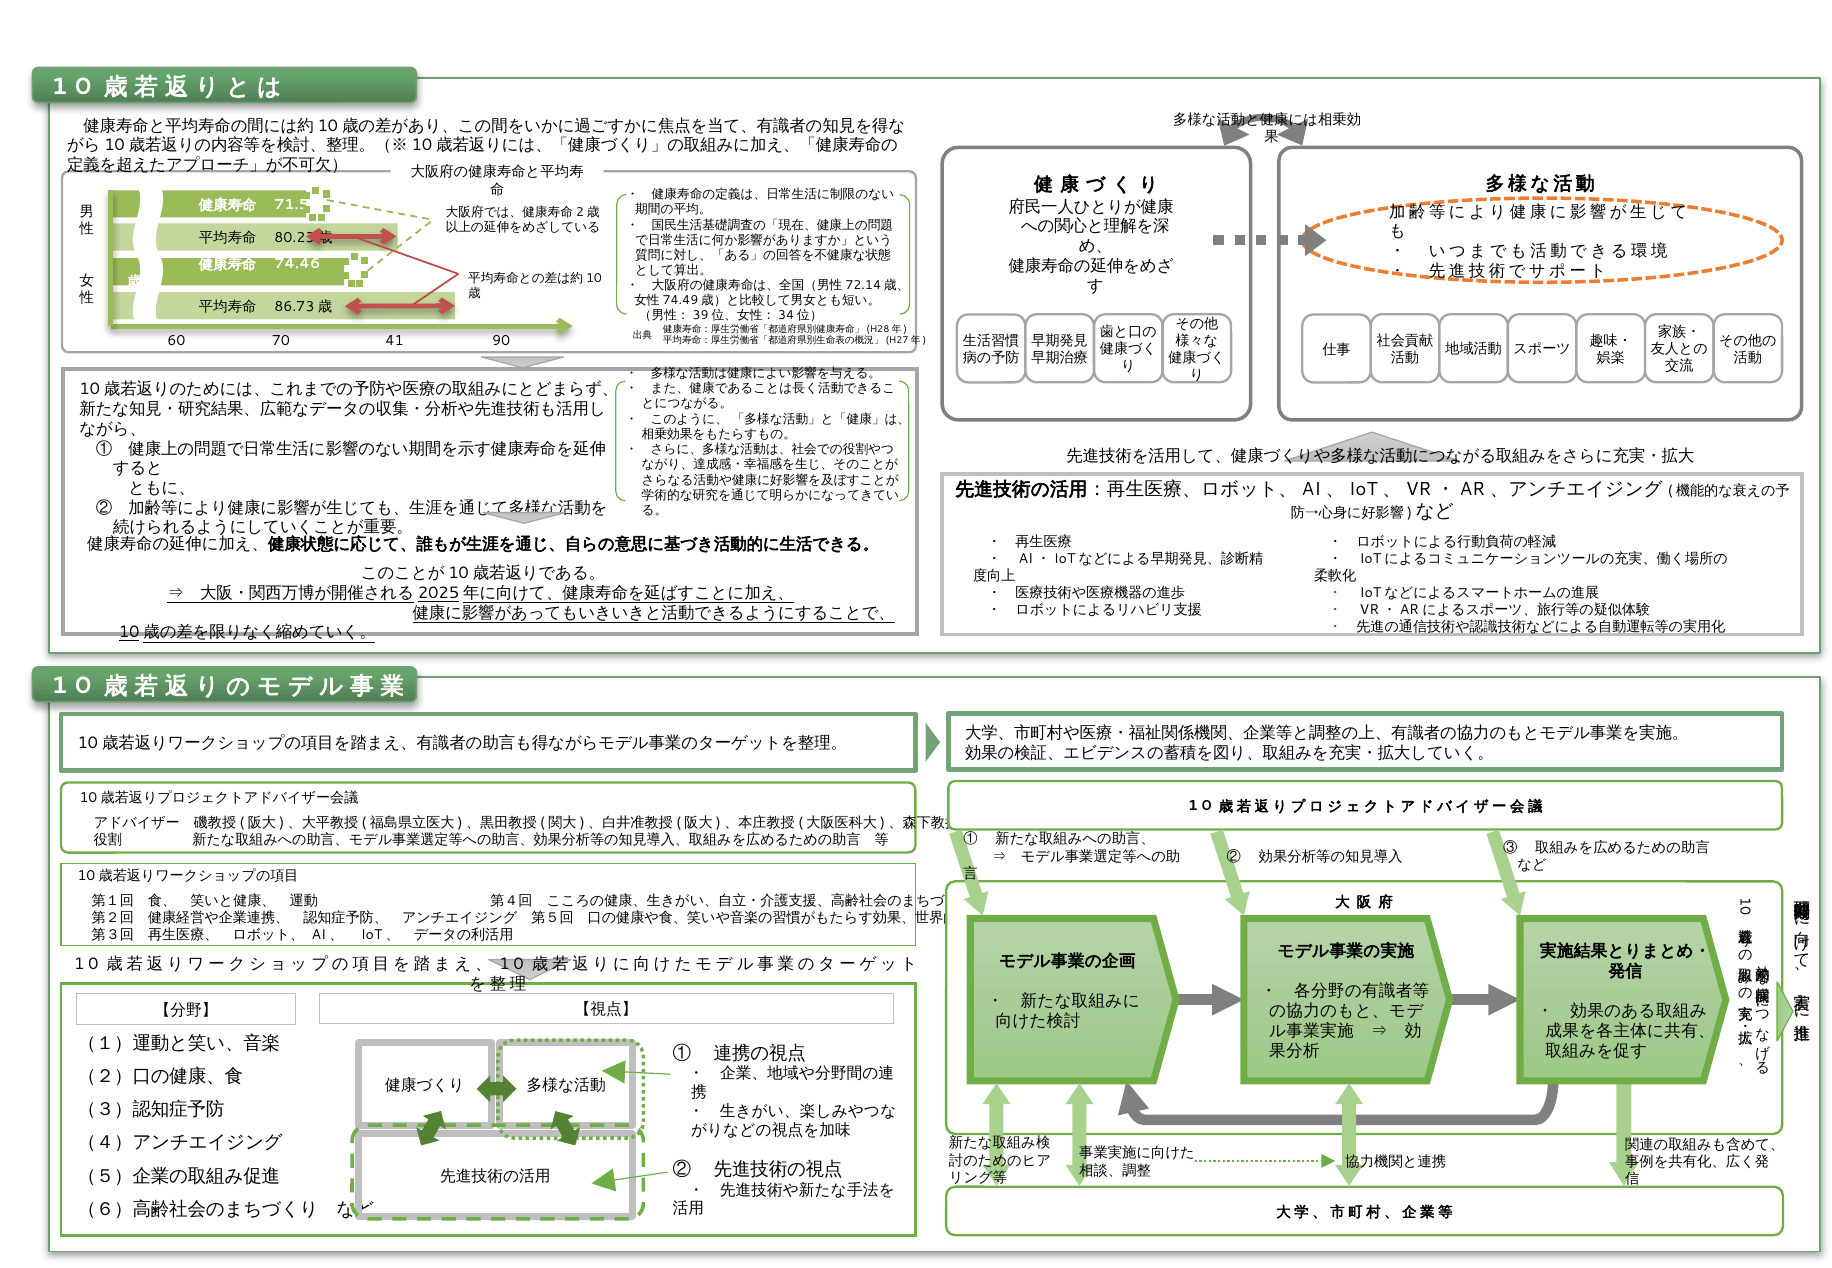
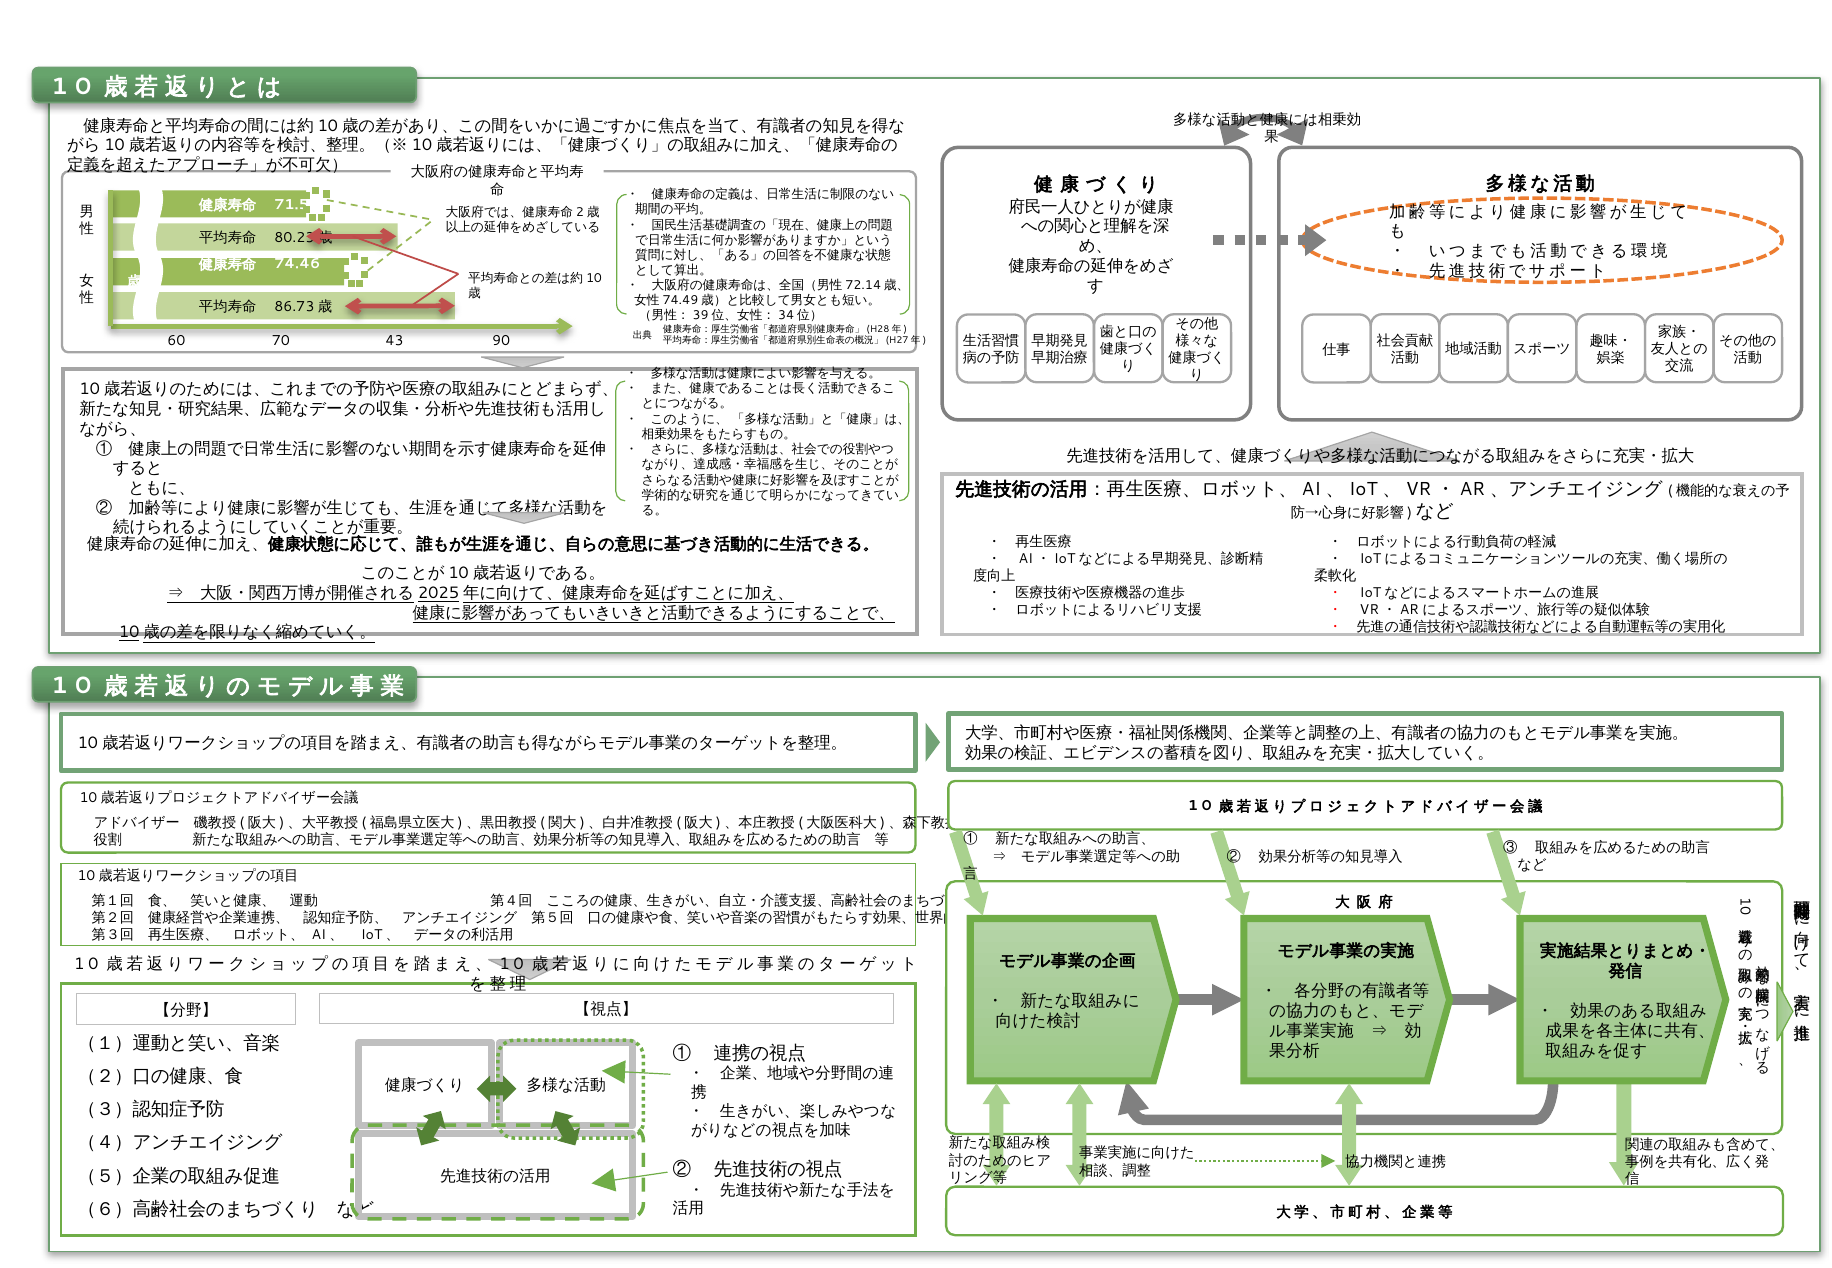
41: 41 -> 43
